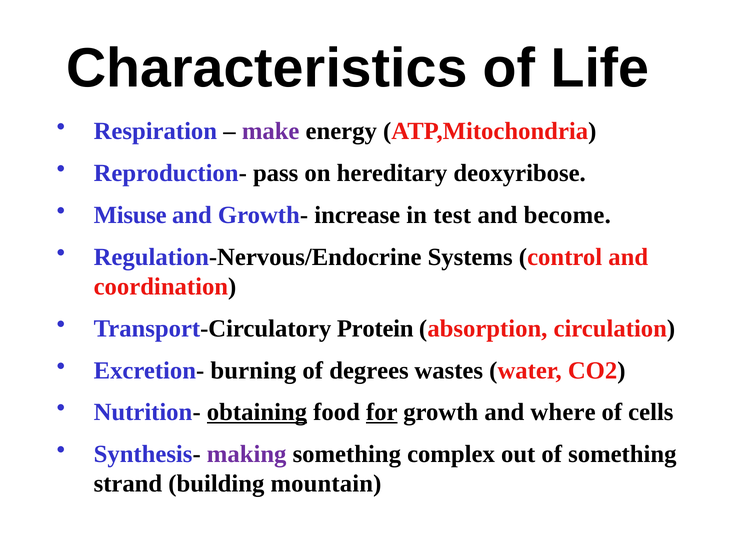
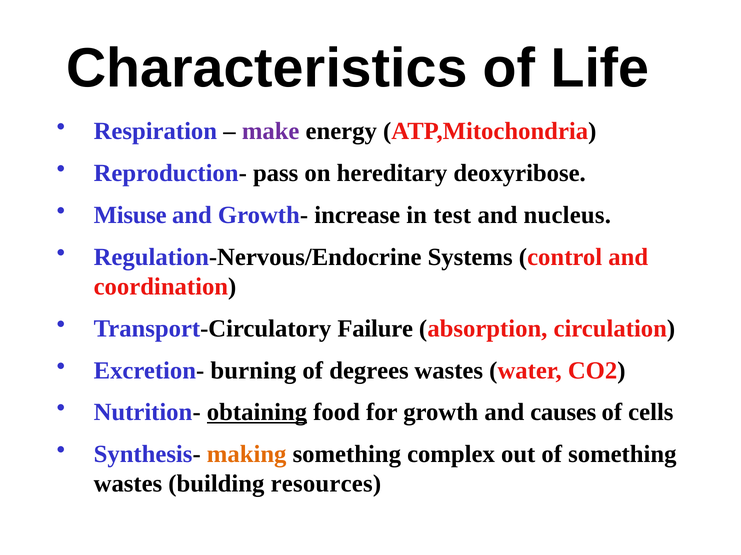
become: become -> nucleus
Protein: Protein -> Failure
for underline: present -> none
where: where -> causes
making colour: purple -> orange
strand at (128, 484): strand -> wastes
mountain: mountain -> resources
